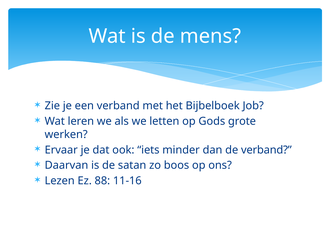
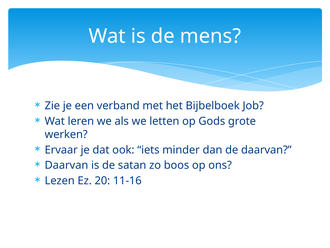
de verband: verband -> daarvan
88: 88 -> 20
